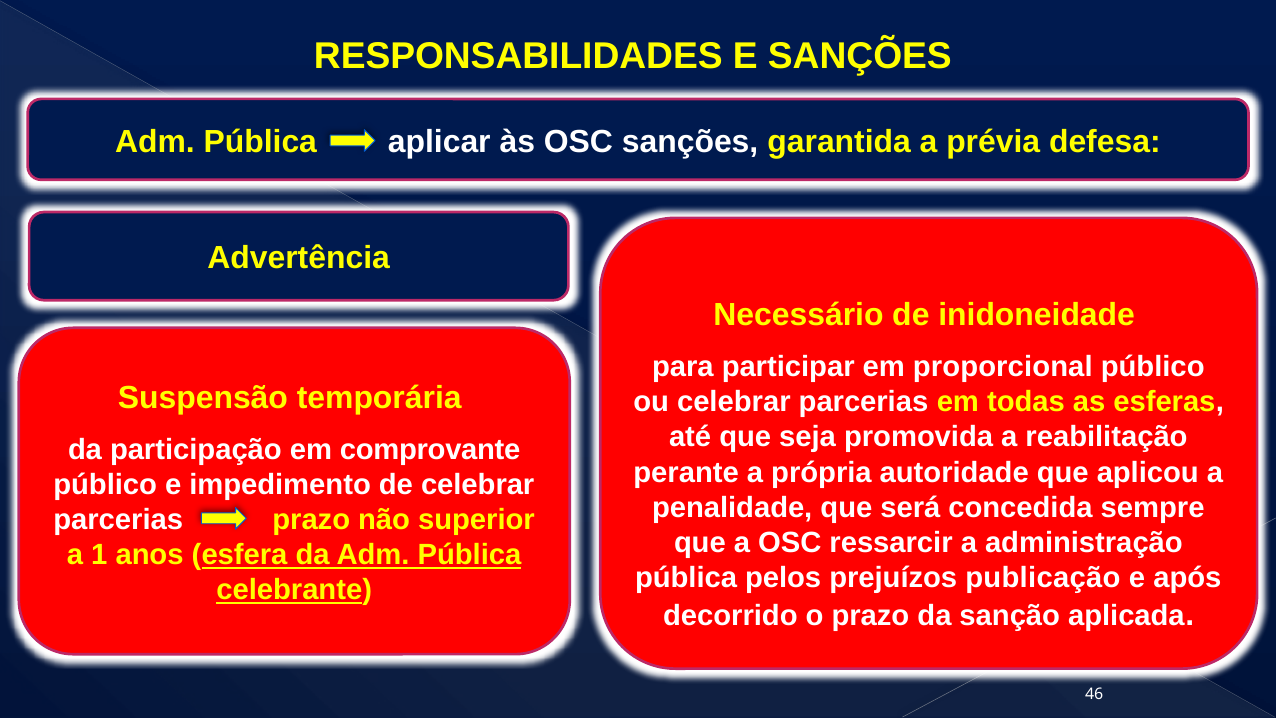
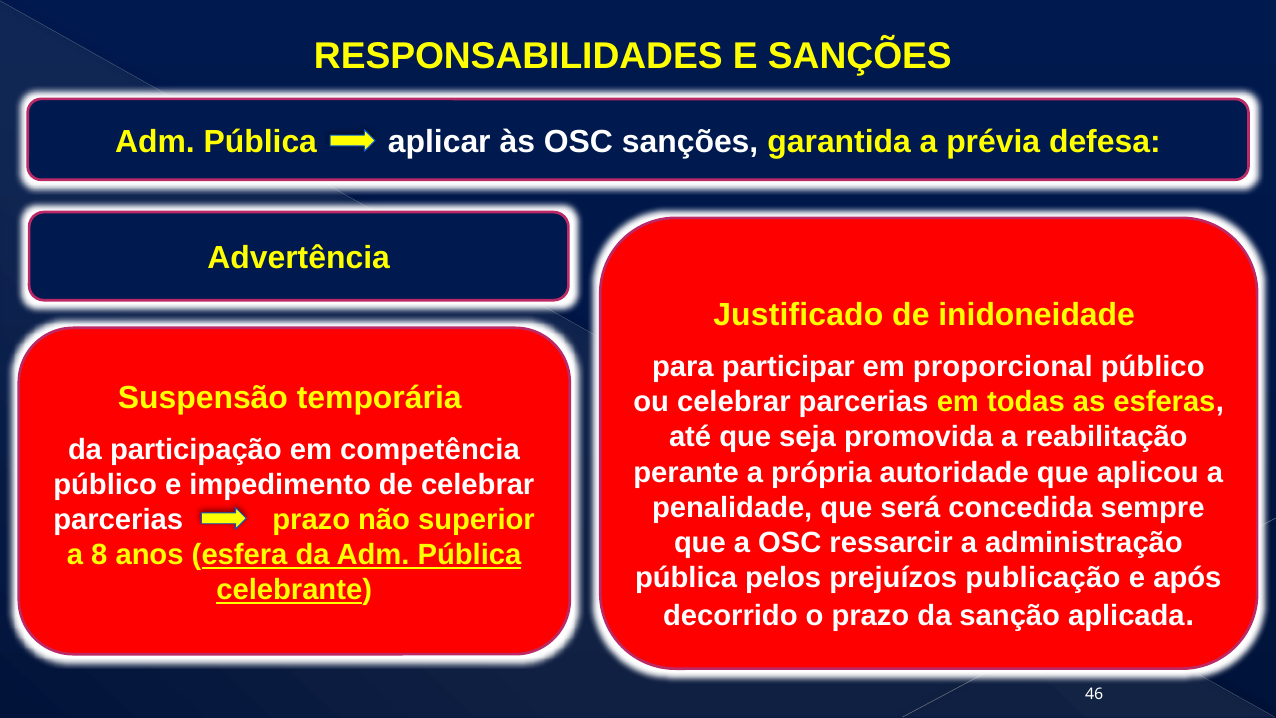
Necessário: Necessário -> Justificado
comprovante: comprovante -> competência
1: 1 -> 8
